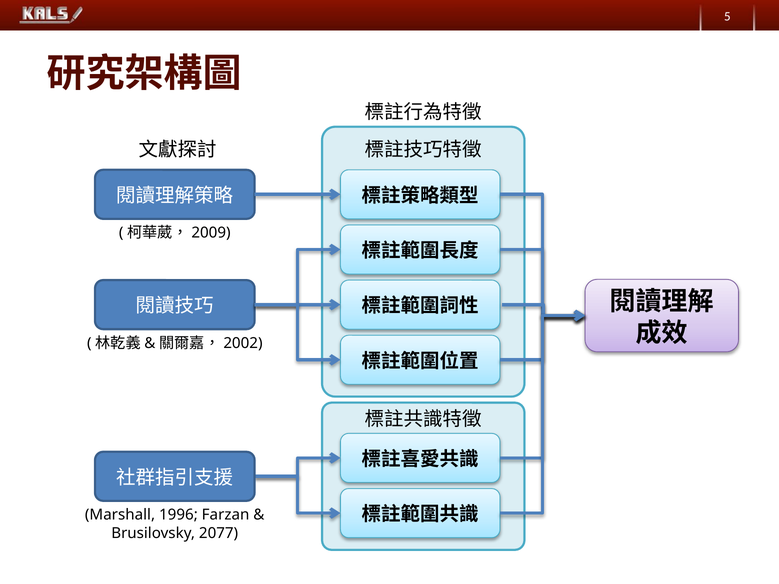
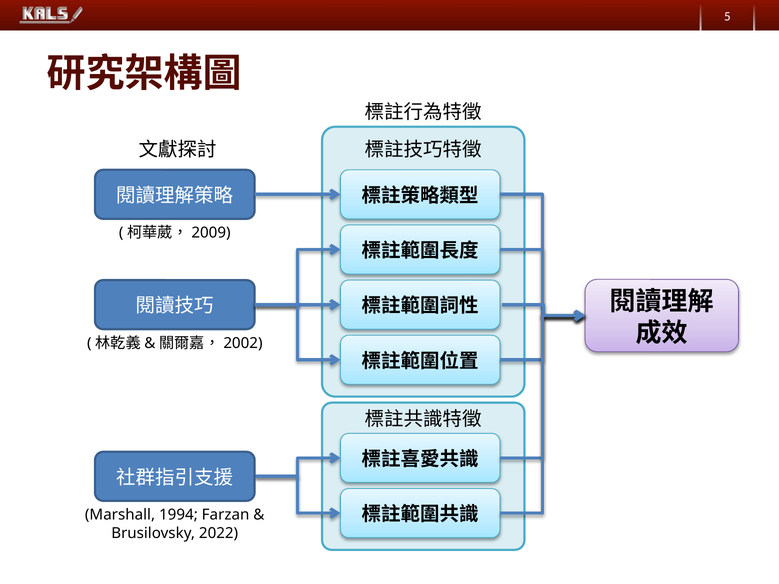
1996: 1996 -> 1994
2077: 2077 -> 2022
